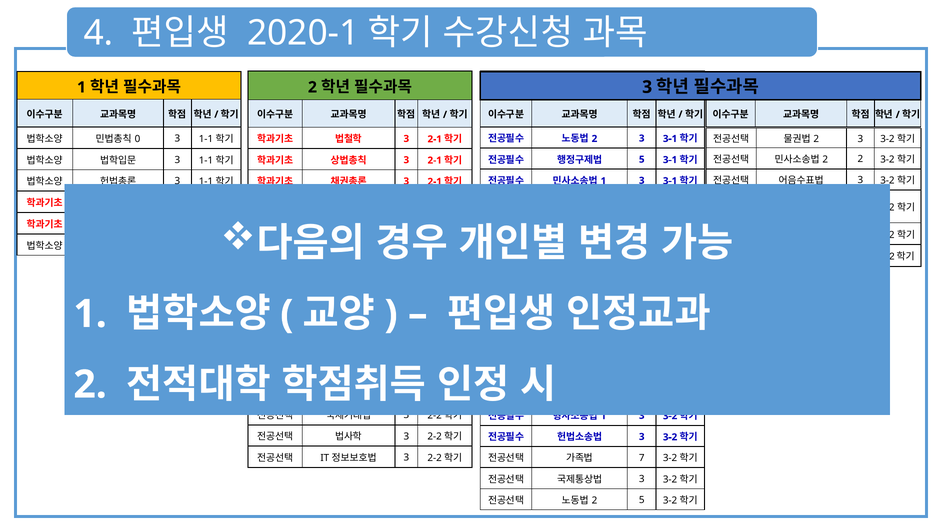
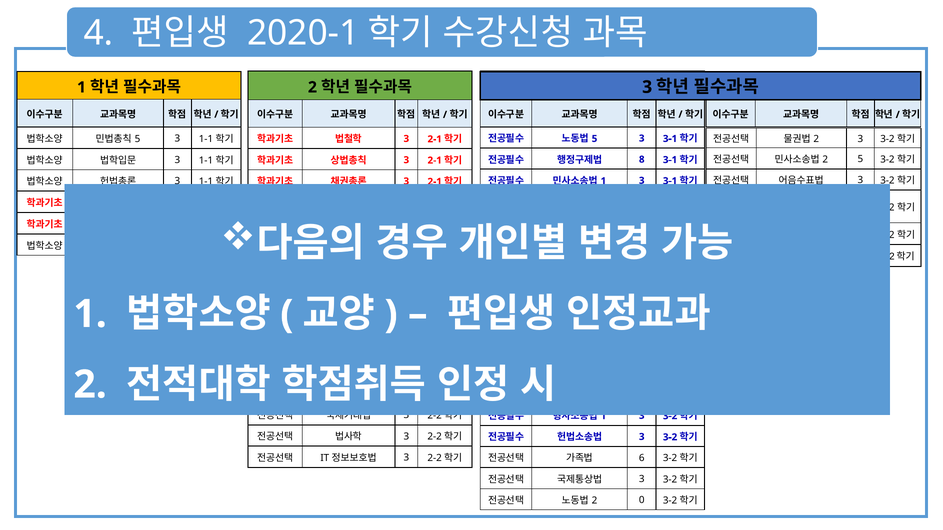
2 at (595, 139): 2 -> 5
0 at (137, 139): 0 -> 5
2 2: 2 -> 5
5 at (642, 160): 5 -> 8
7: 7 -> 6
2 5: 5 -> 0
